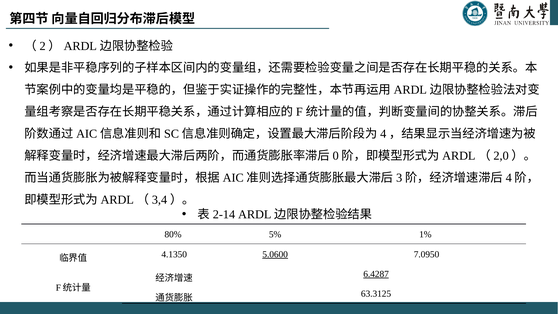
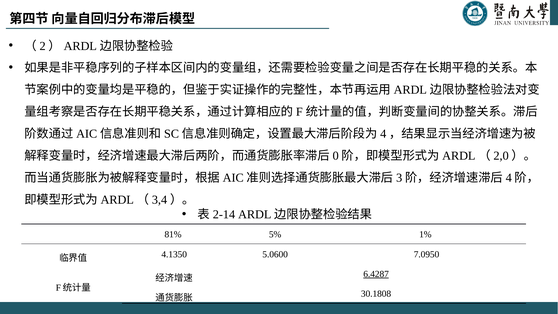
80%: 80% -> 81%
5.0600 underline: present -> none
63.3125: 63.3125 -> 30.1808
